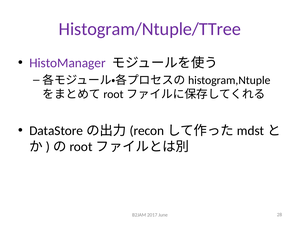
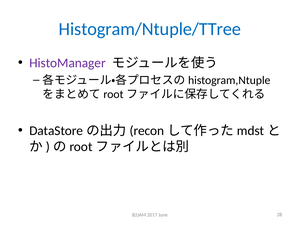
Histogram/Ntuple/TTree colour: purple -> blue
